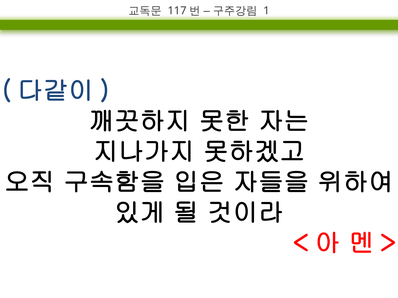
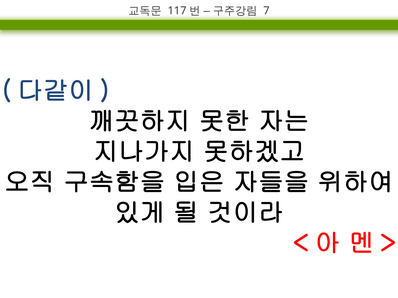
1: 1 -> 7
